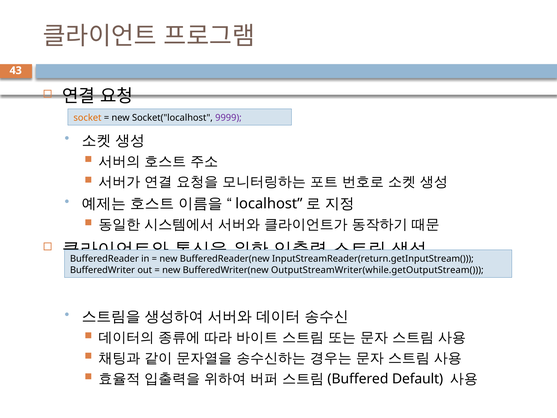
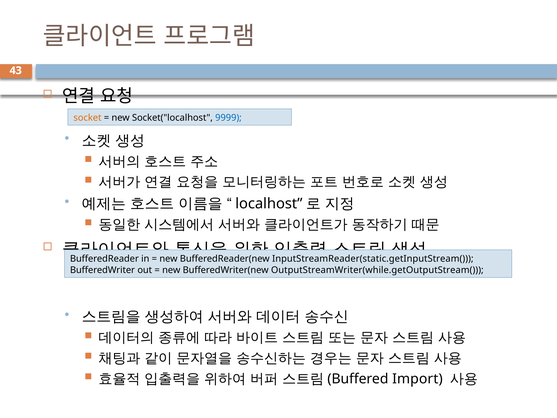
9999 colour: purple -> blue
InputStreamReader(return.getInputStream(: InputStreamReader(return.getInputStream( -> InputStreamReader(static.getInputStream(
Default: Default -> Import
